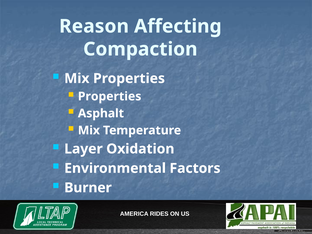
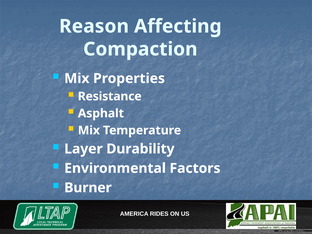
Properties at (110, 96): Properties -> Resistance
Oxidation: Oxidation -> Durability
